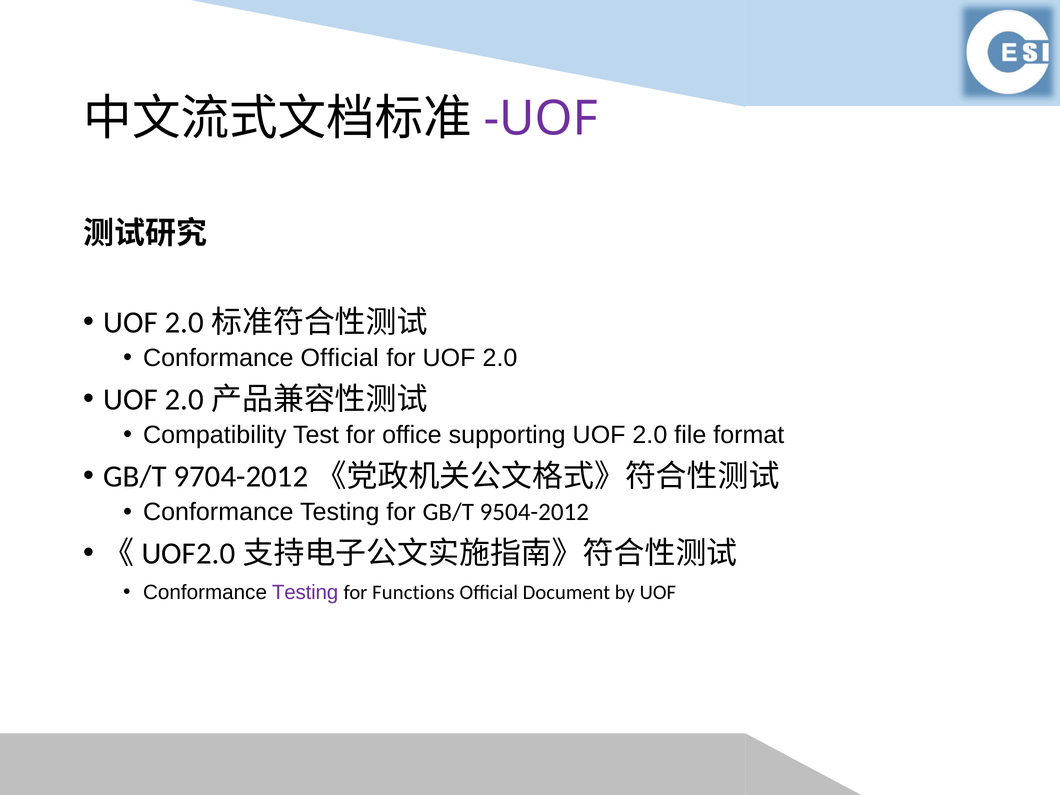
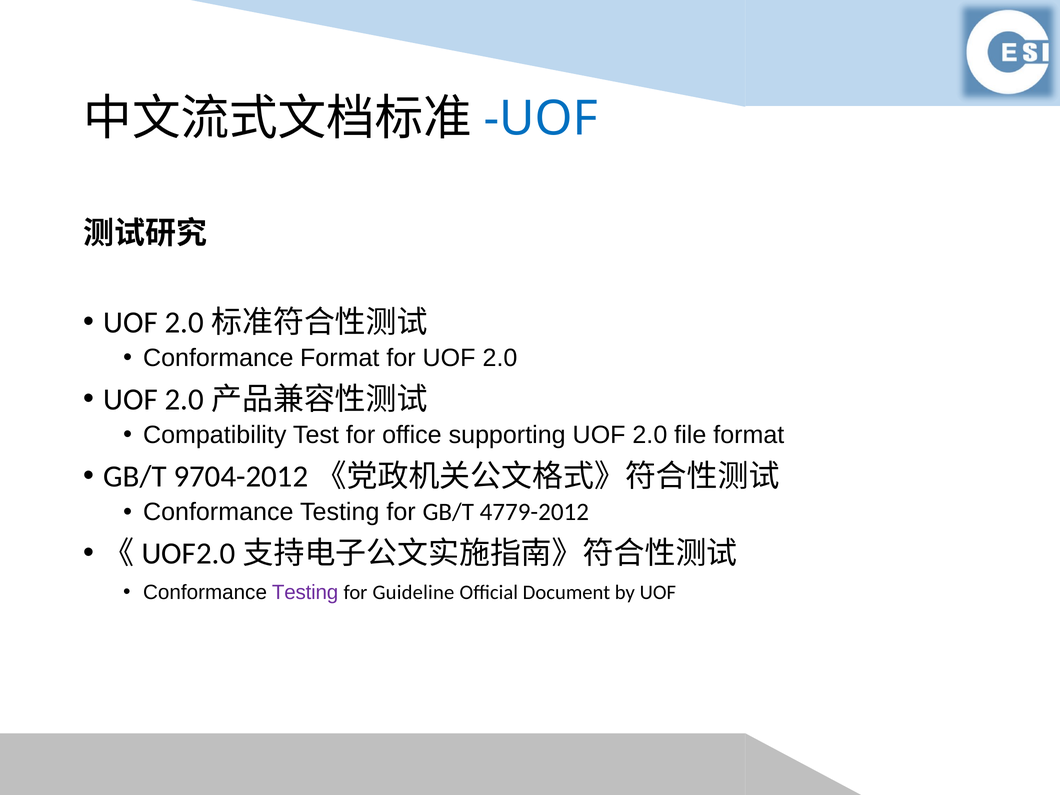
UOF at (541, 119) colour: purple -> blue
Conformance Official: Official -> Format
9504-2012: 9504-2012 -> 4779-2012
Functions: Functions -> Guideline
